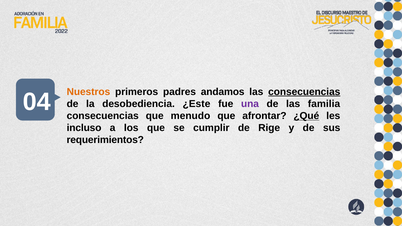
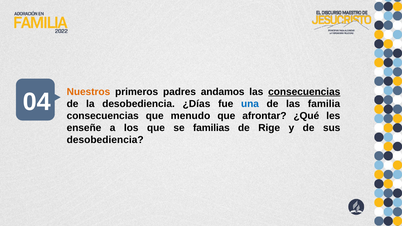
¿Este: ¿Este -> ¿Días
una colour: purple -> blue
¿Qué underline: present -> none
incluso: incluso -> enseñe
cumplir: cumplir -> familias
requerimientos at (105, 140): requerimientos -> desobediencia
